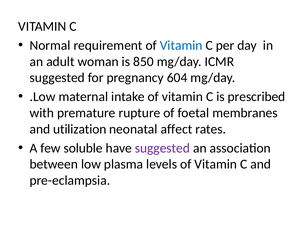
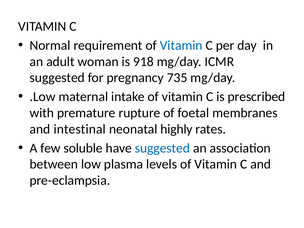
850: 850 -> 918
604: 604 -> 735
utilization: utilization -> intestinal
affect: affect -> highly
suggested at (162, 148) colour: purple -> blue
